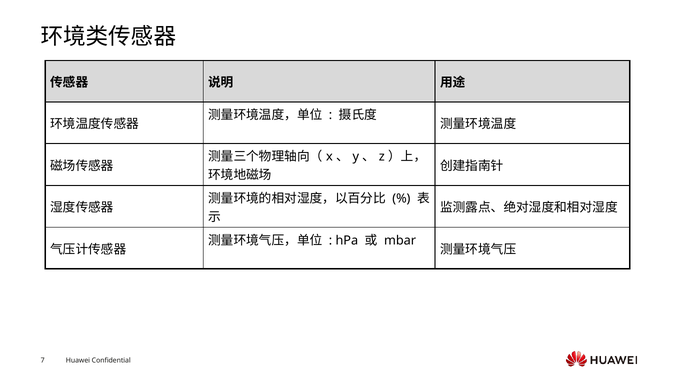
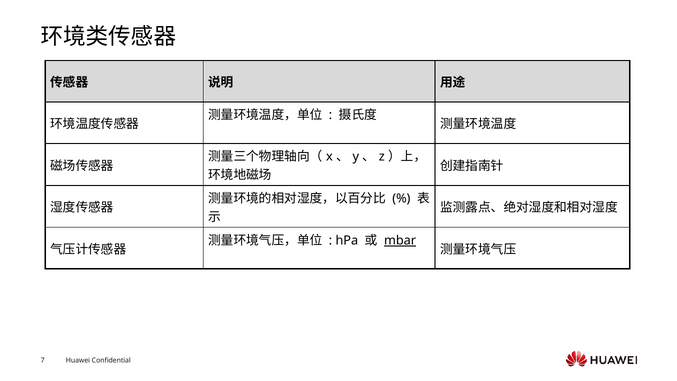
mbar underline: none -> present
